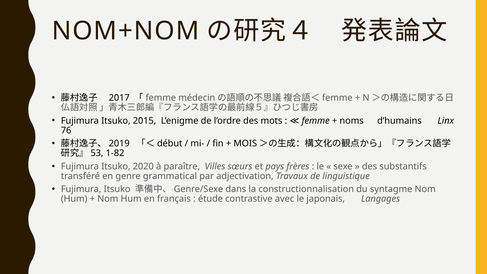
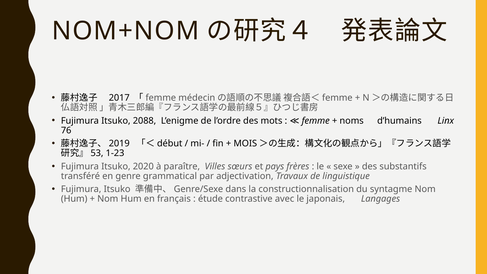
2015: 2015 -> 2088
1-82: 1-82 -> 1-23
